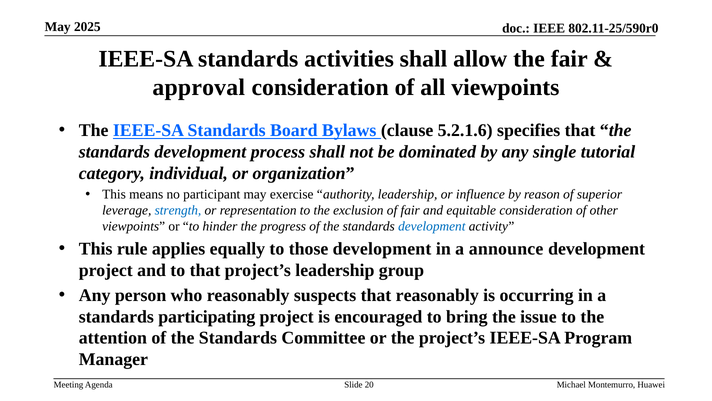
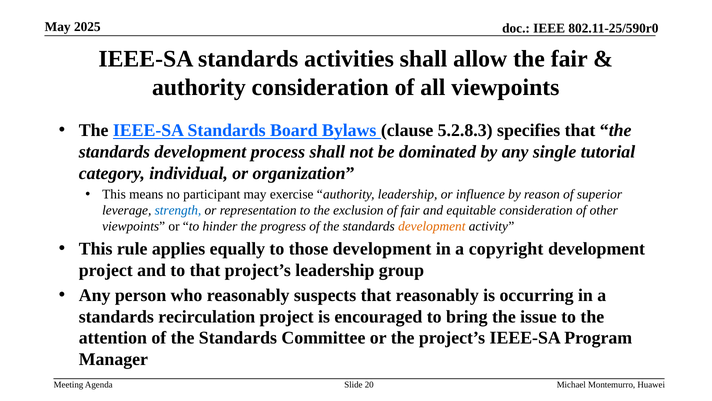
approval at (199, 87): approval -> authority
5.2.1.6: 5.2.1.6 -> 5.2.8.3
development at (432, 226) colour: blue -> orange
announce: announce -> copyright
participating: participating -> recirculation
